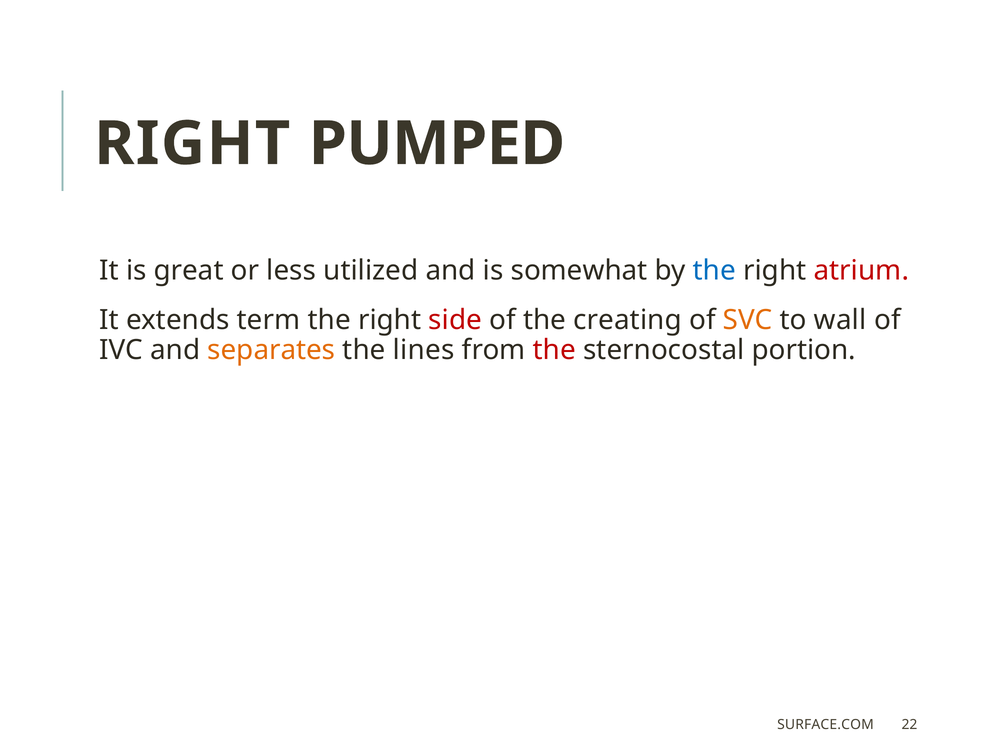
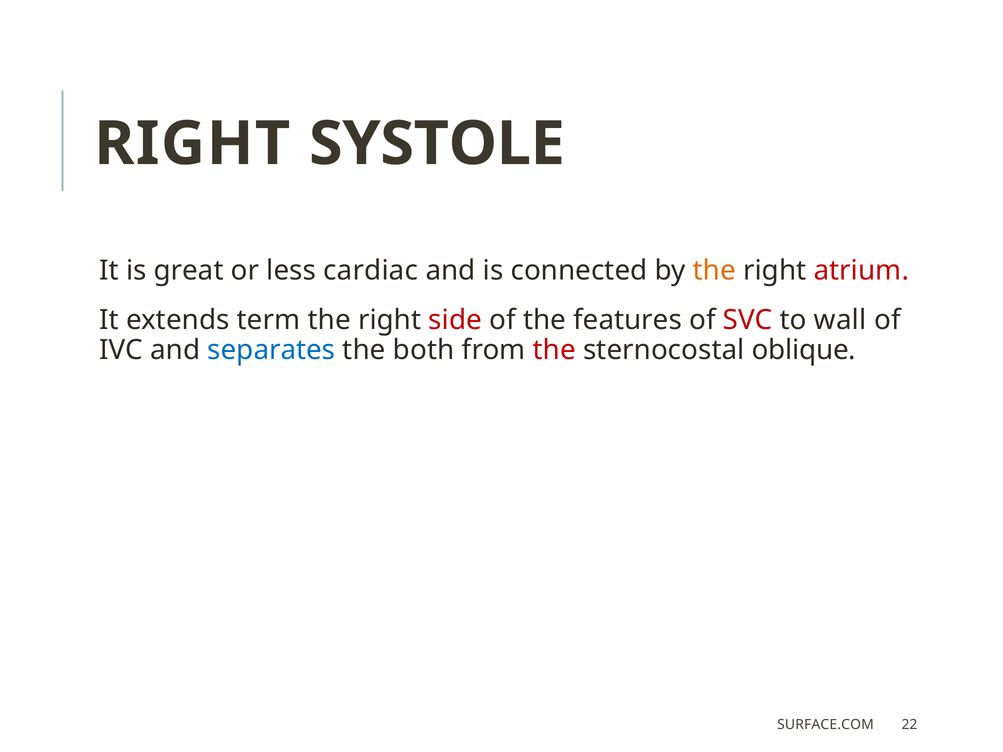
PUMPED: PUMPED -> SYSTOLE
utilized: utilized -> cardiac
somewhat: somewhat -> connected
the at (714, 271) colour: blue -> orange
creating: creating -> features
SVC colour: orange -> red
separates colour: orange -> blue
lines: lines -> both
portion: portion -> oblique
